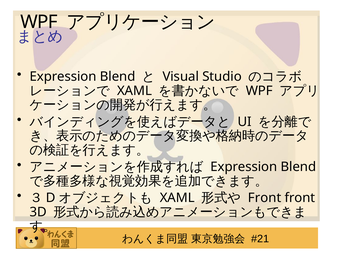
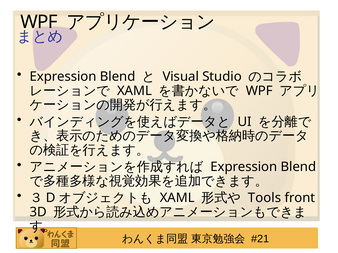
Front at (265, 198): Front -> Tools
